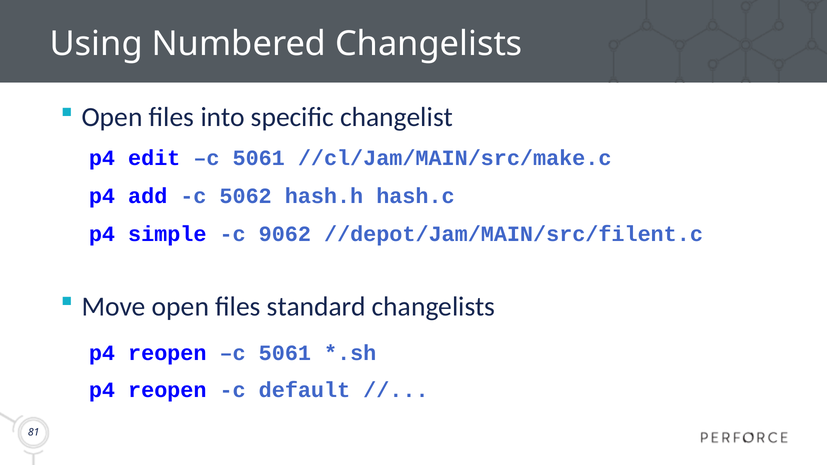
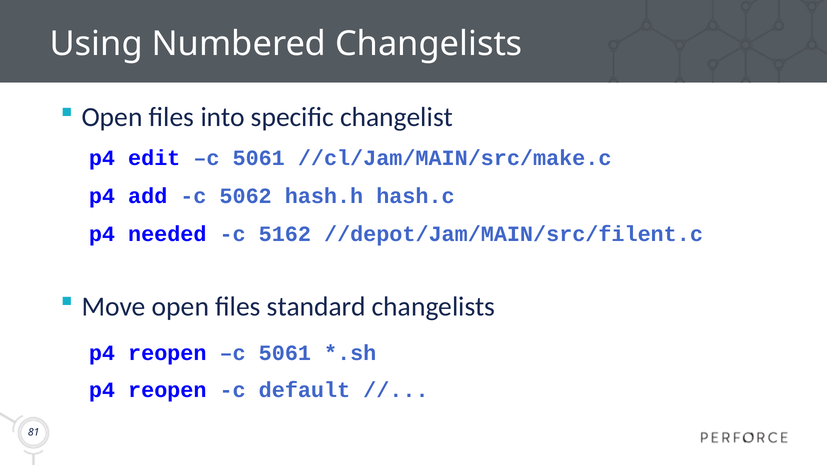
simple: simple -> needed
9062: 9062 -> 5162
